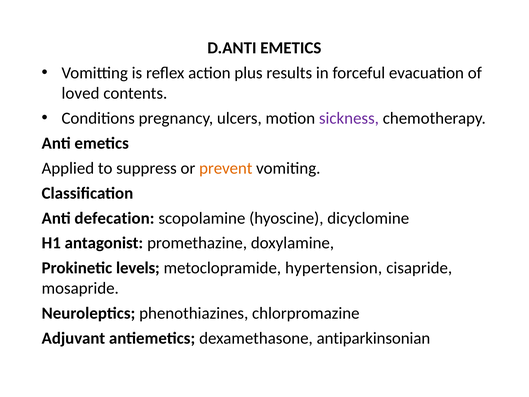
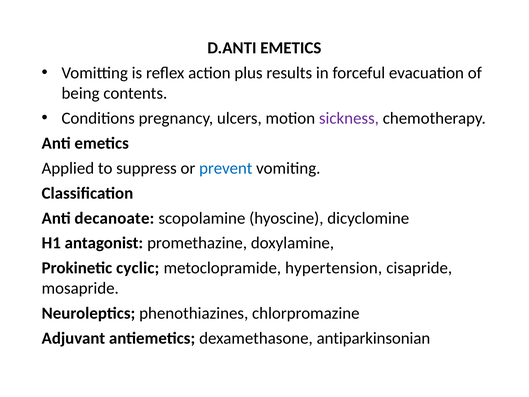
loved: loved -> being
prevent colour: orange -> blue
defecation: defecation -> decanoate
levels: levels -> cyclic
